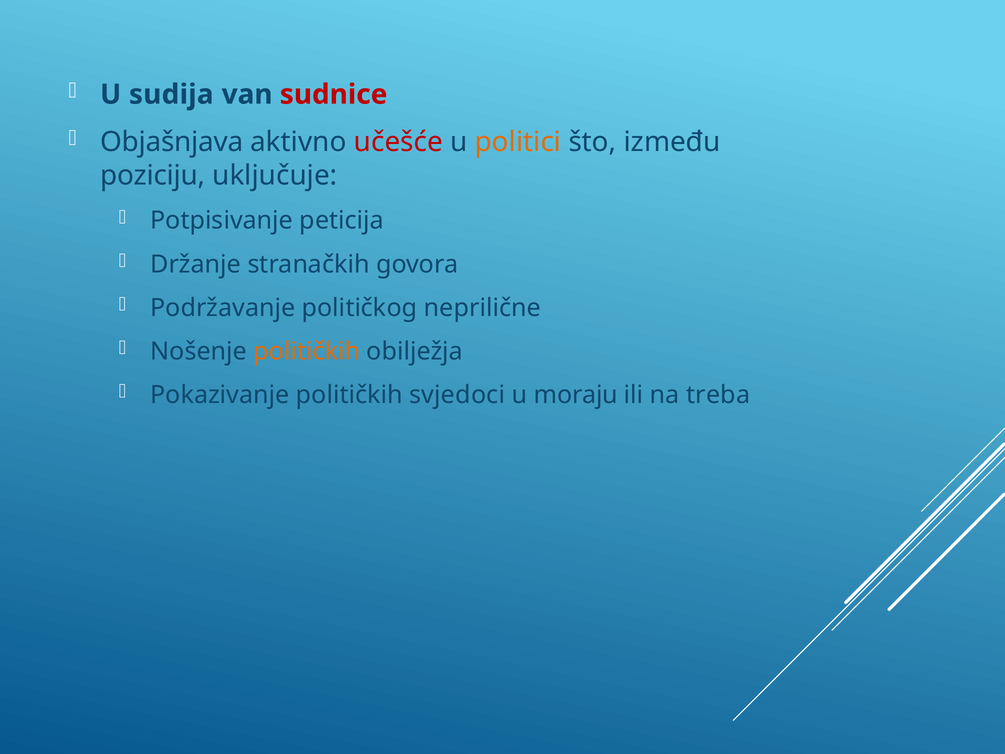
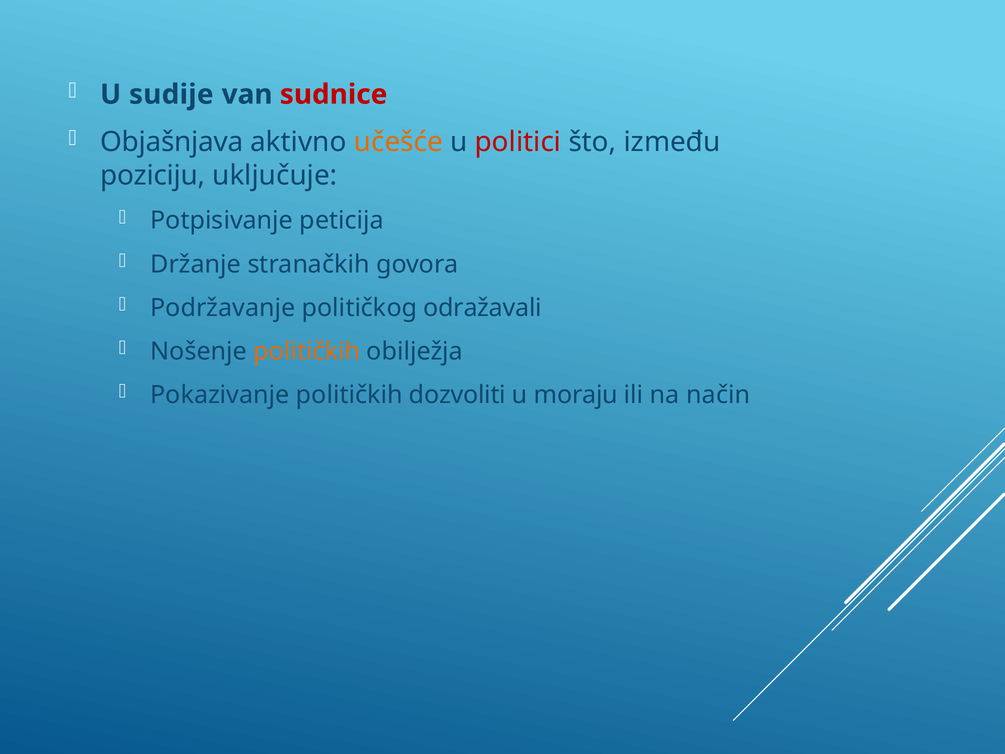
sudija: sudija -> sudije
učešće colour: red -> orange
politici colour: orange -> red
neprilične: neprilične -> odražavali
svjedoci: svjedoci -> dozvoliti
treba: treba -> način
